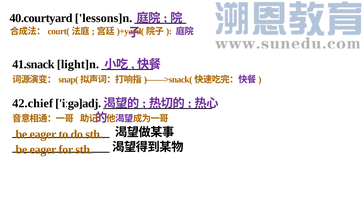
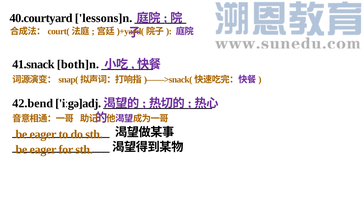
light]n: light]n -> both]n
42.chief: 42.chief -> 42.bend
